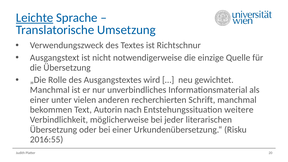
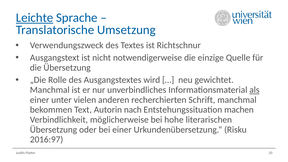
als underline: none -> present
weitere: weitere -> machen
jeder: jeder -> hohe
2016:55: 2016:55 -> 2016:97
